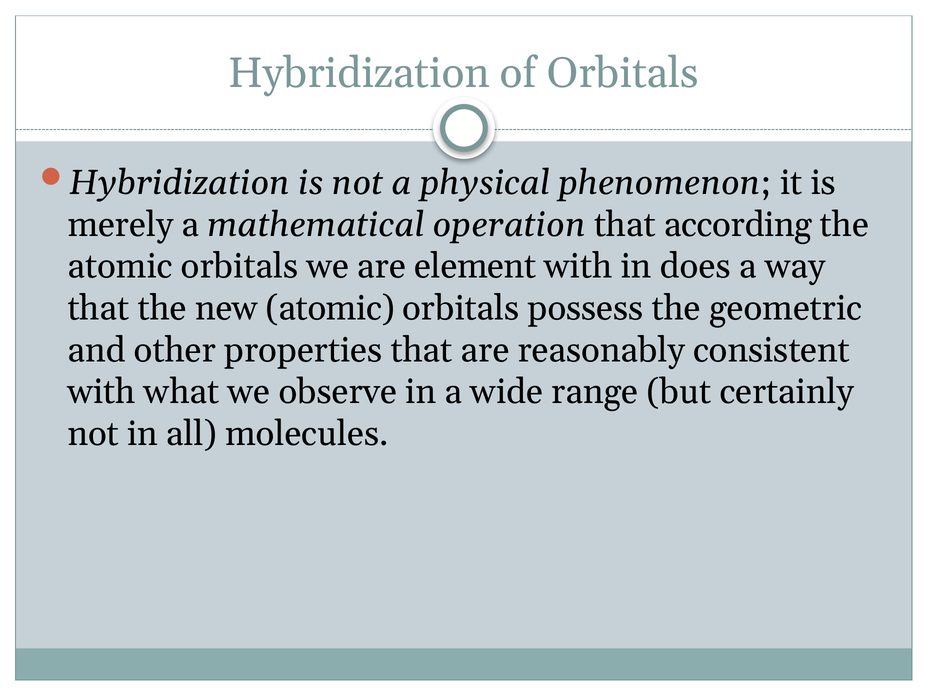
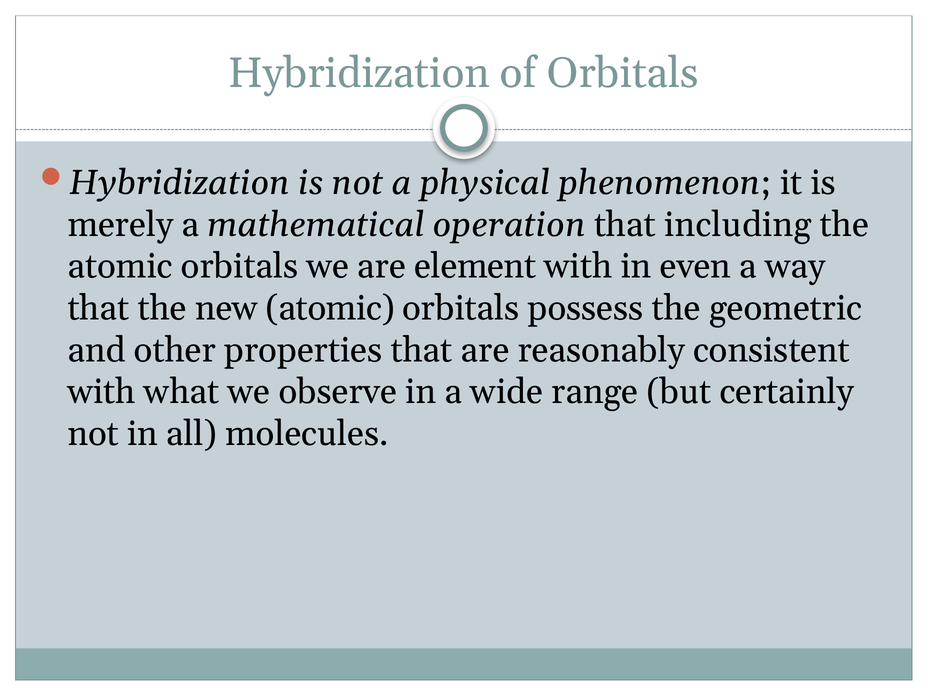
according: according -> including
does: does -> even
